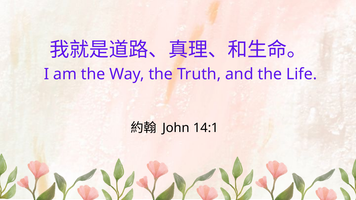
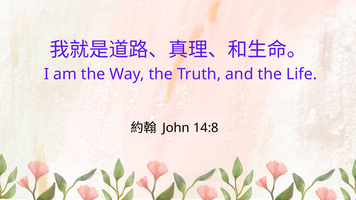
14:1: 14:1 -> 14:8
